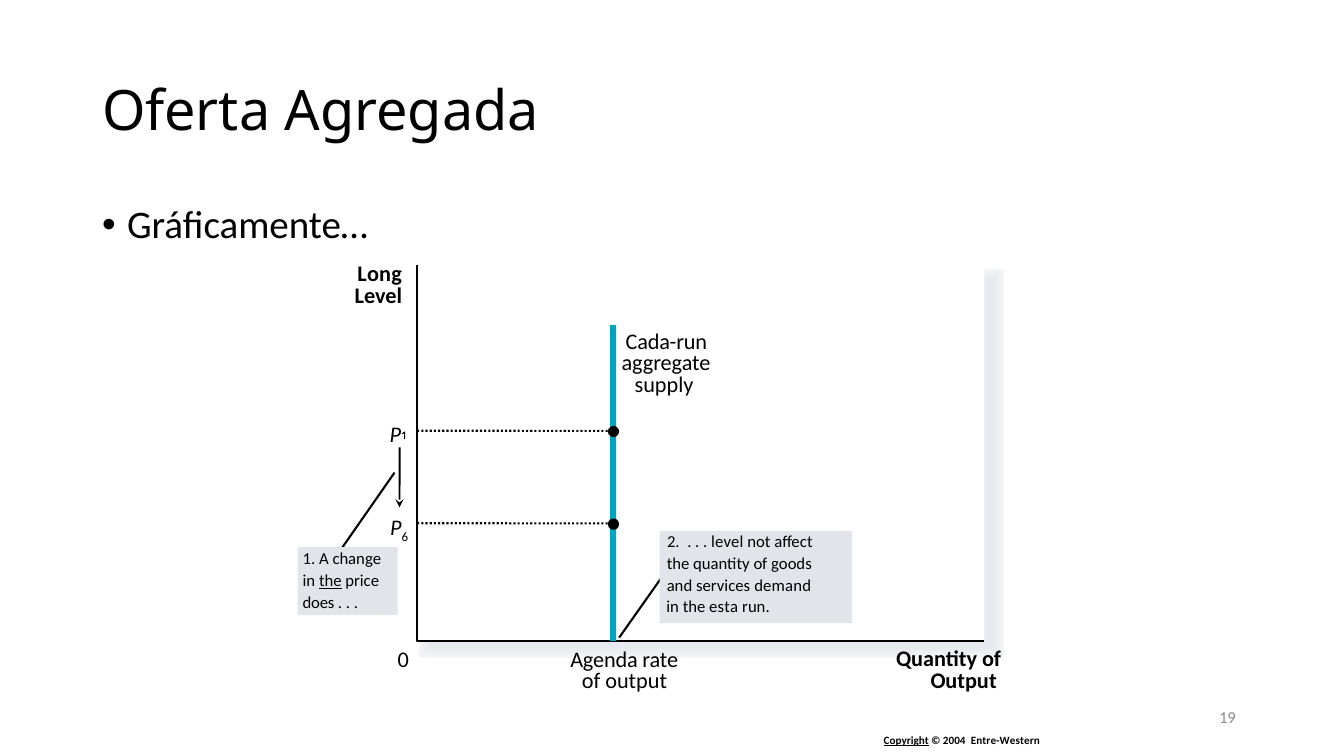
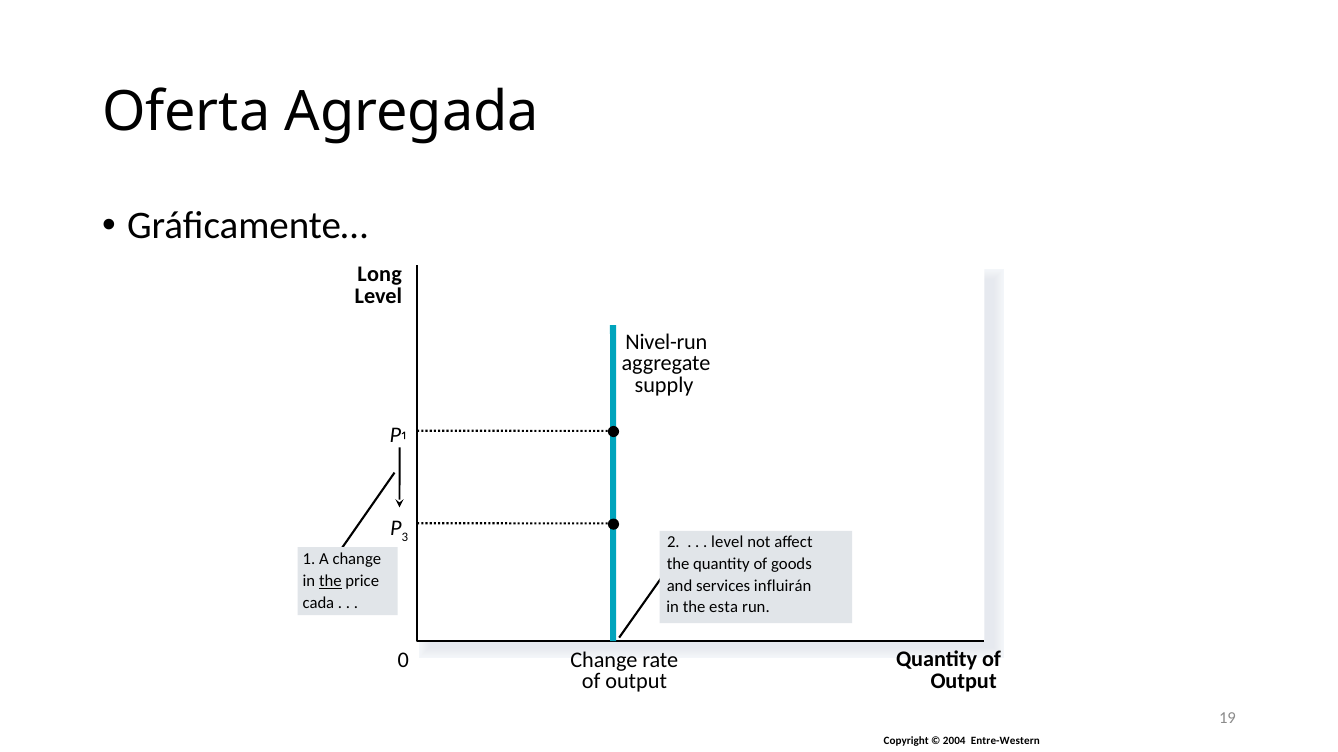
Cada-run: Cada-run -> Nivel-run
6: 6 -> 3
demand: demand -> influirán
does: does -> cada
Agenda at (604, 660): Agenda -> Change
Copyright underline: present -> none
